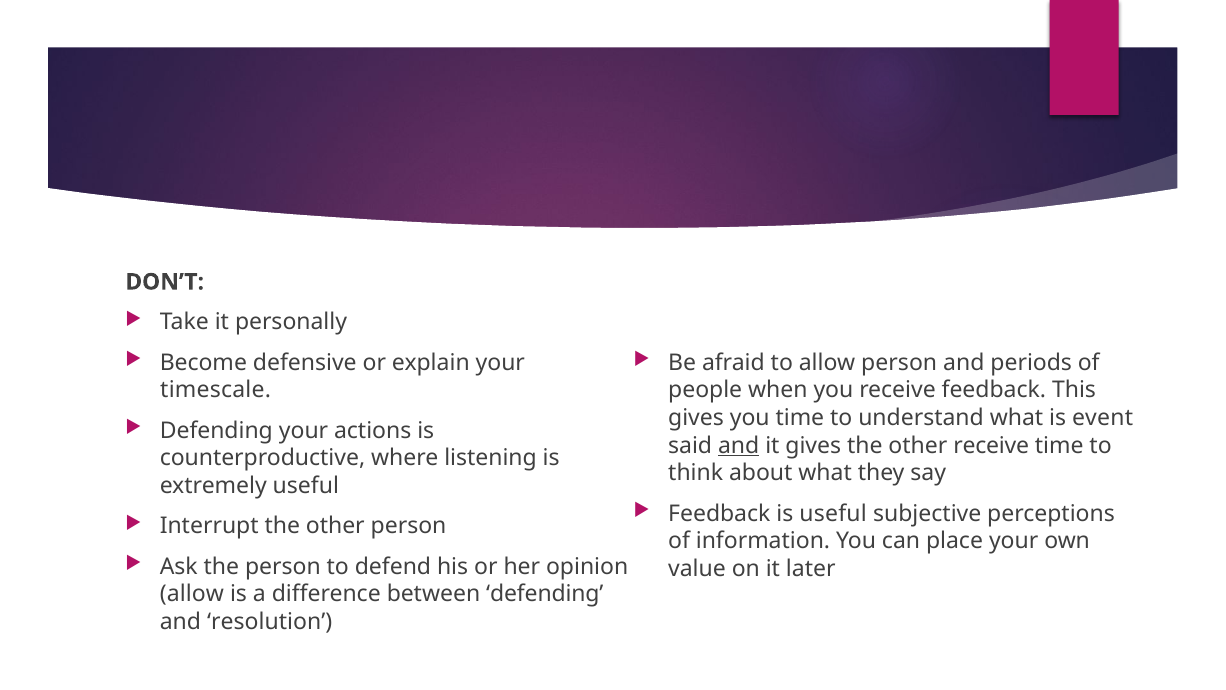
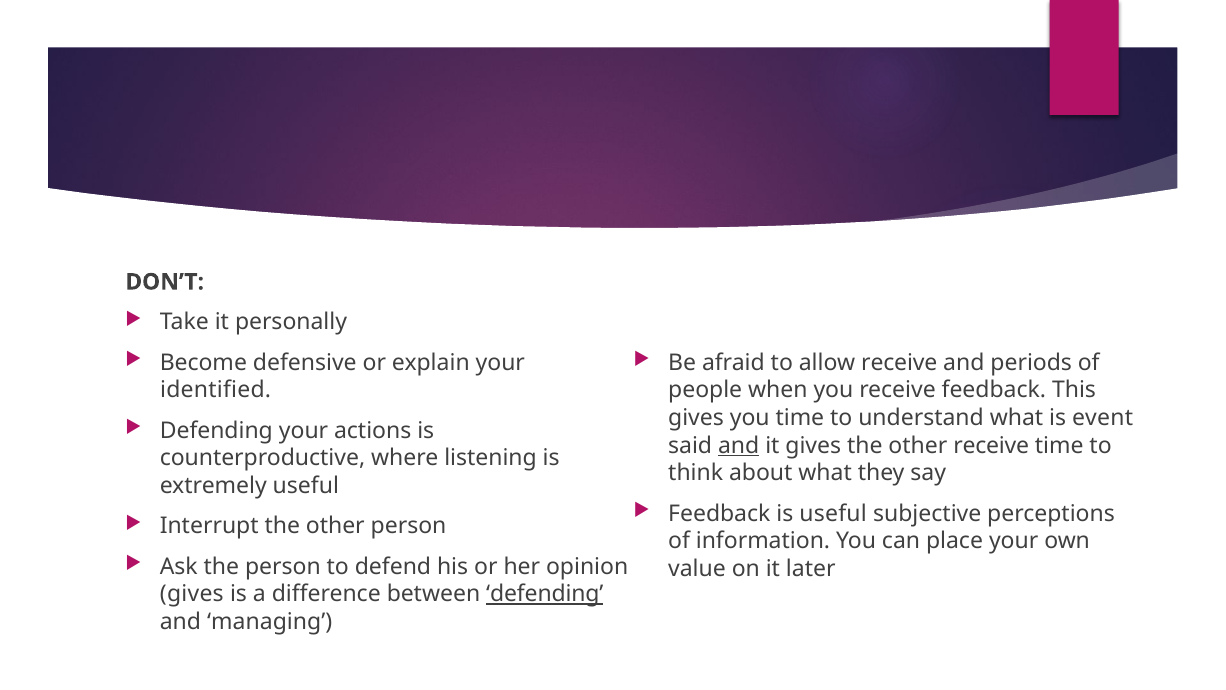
allow person: person -> receive
timescale: timescale -> identified
allow at (192, 594): allow -> gives
defending at (545, 594) underline: none -> present
resolution: resolution -> managing
